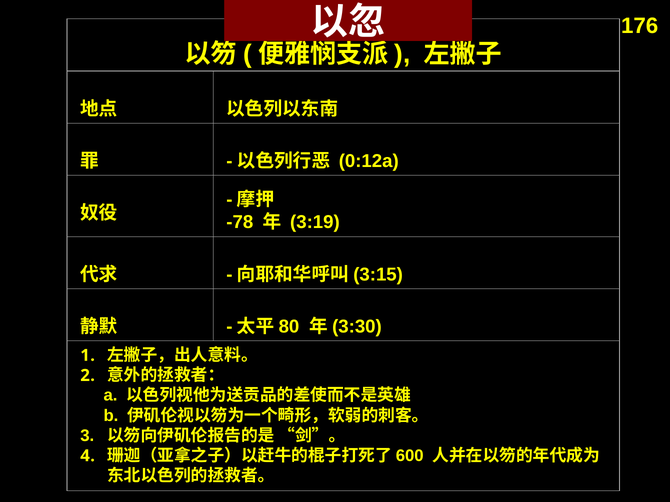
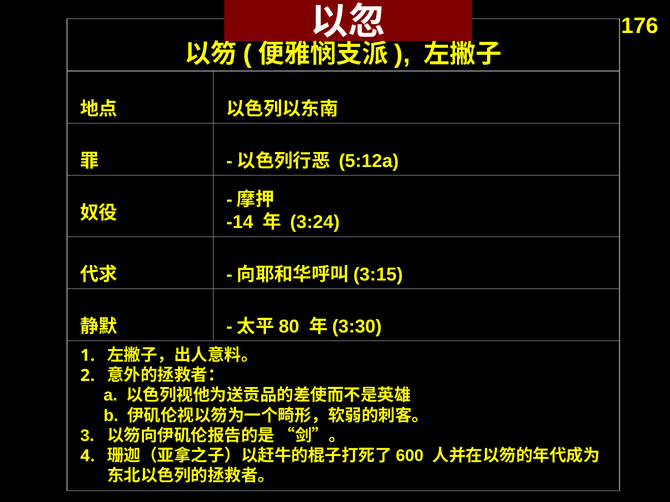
0:12a: 0:12a -> 5:12a
-78: -78 -> -14
3:19: 3:19 -> 3:24
